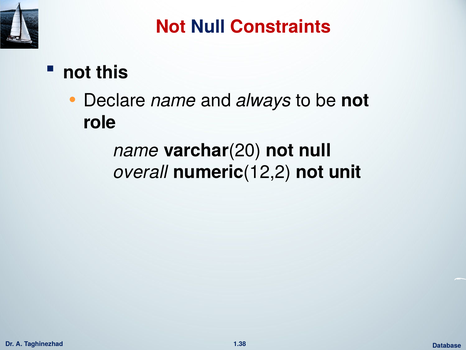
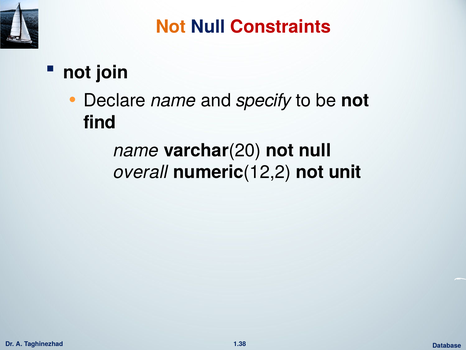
Not at (171, 27) colour: red -> orange
this: this -> join
always: always -> specify
role: role -> find
